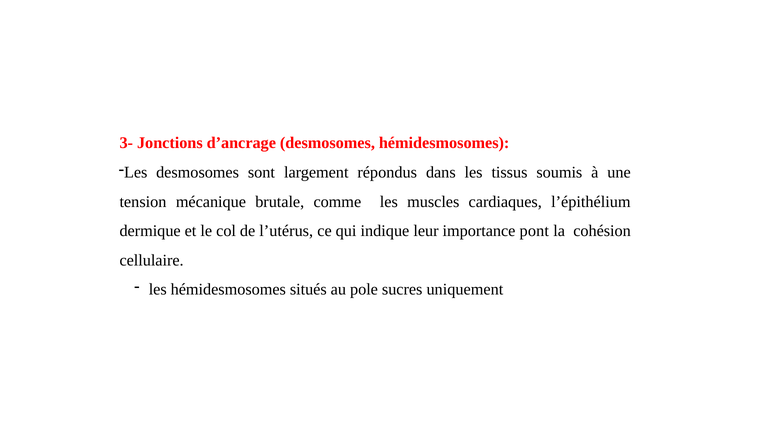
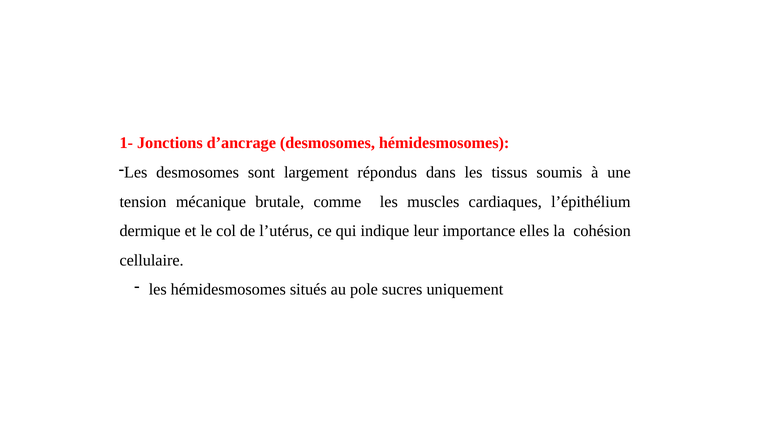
3-: 3- -> 1-
pont: pont -> elles
